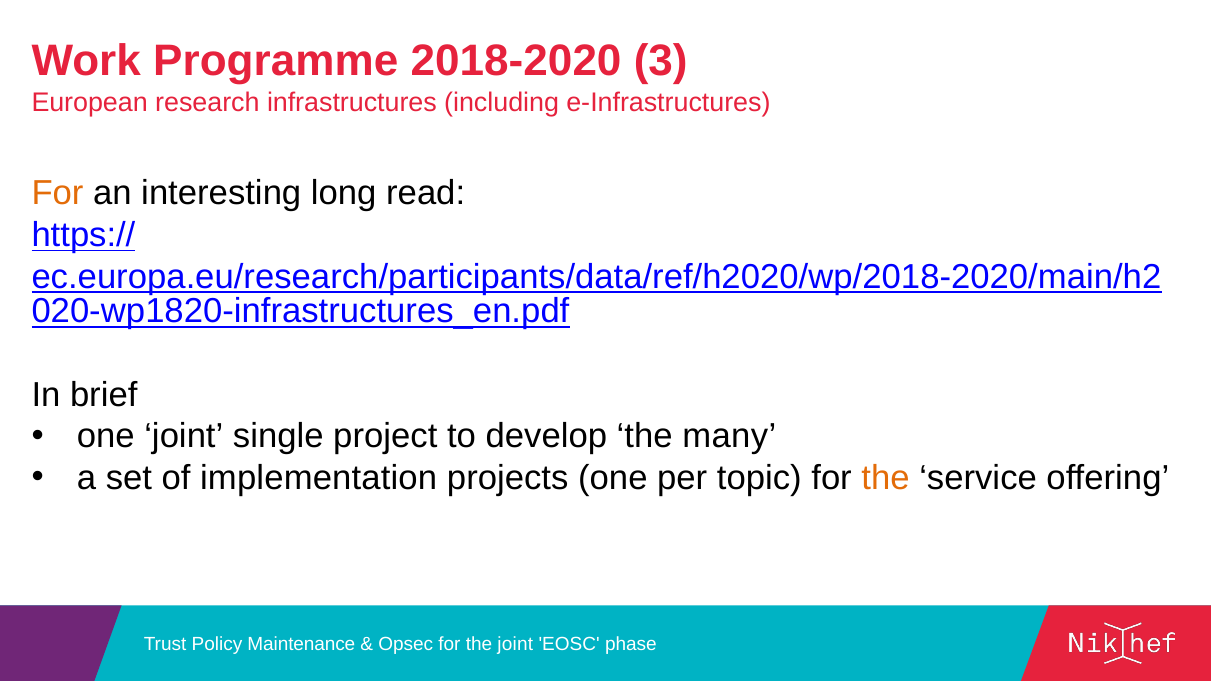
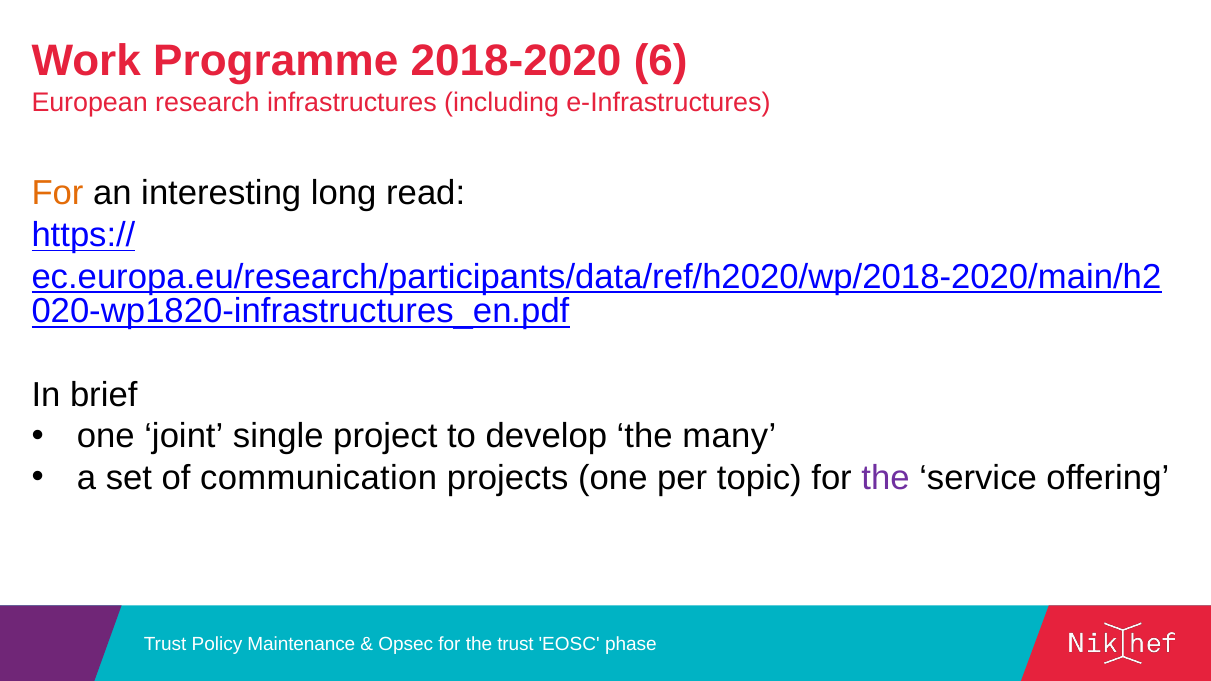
3: 3 -> 6
implementation: implementation -> communication
the at (886, 478) colour: orange -> purple
the joint: joint -> trust
